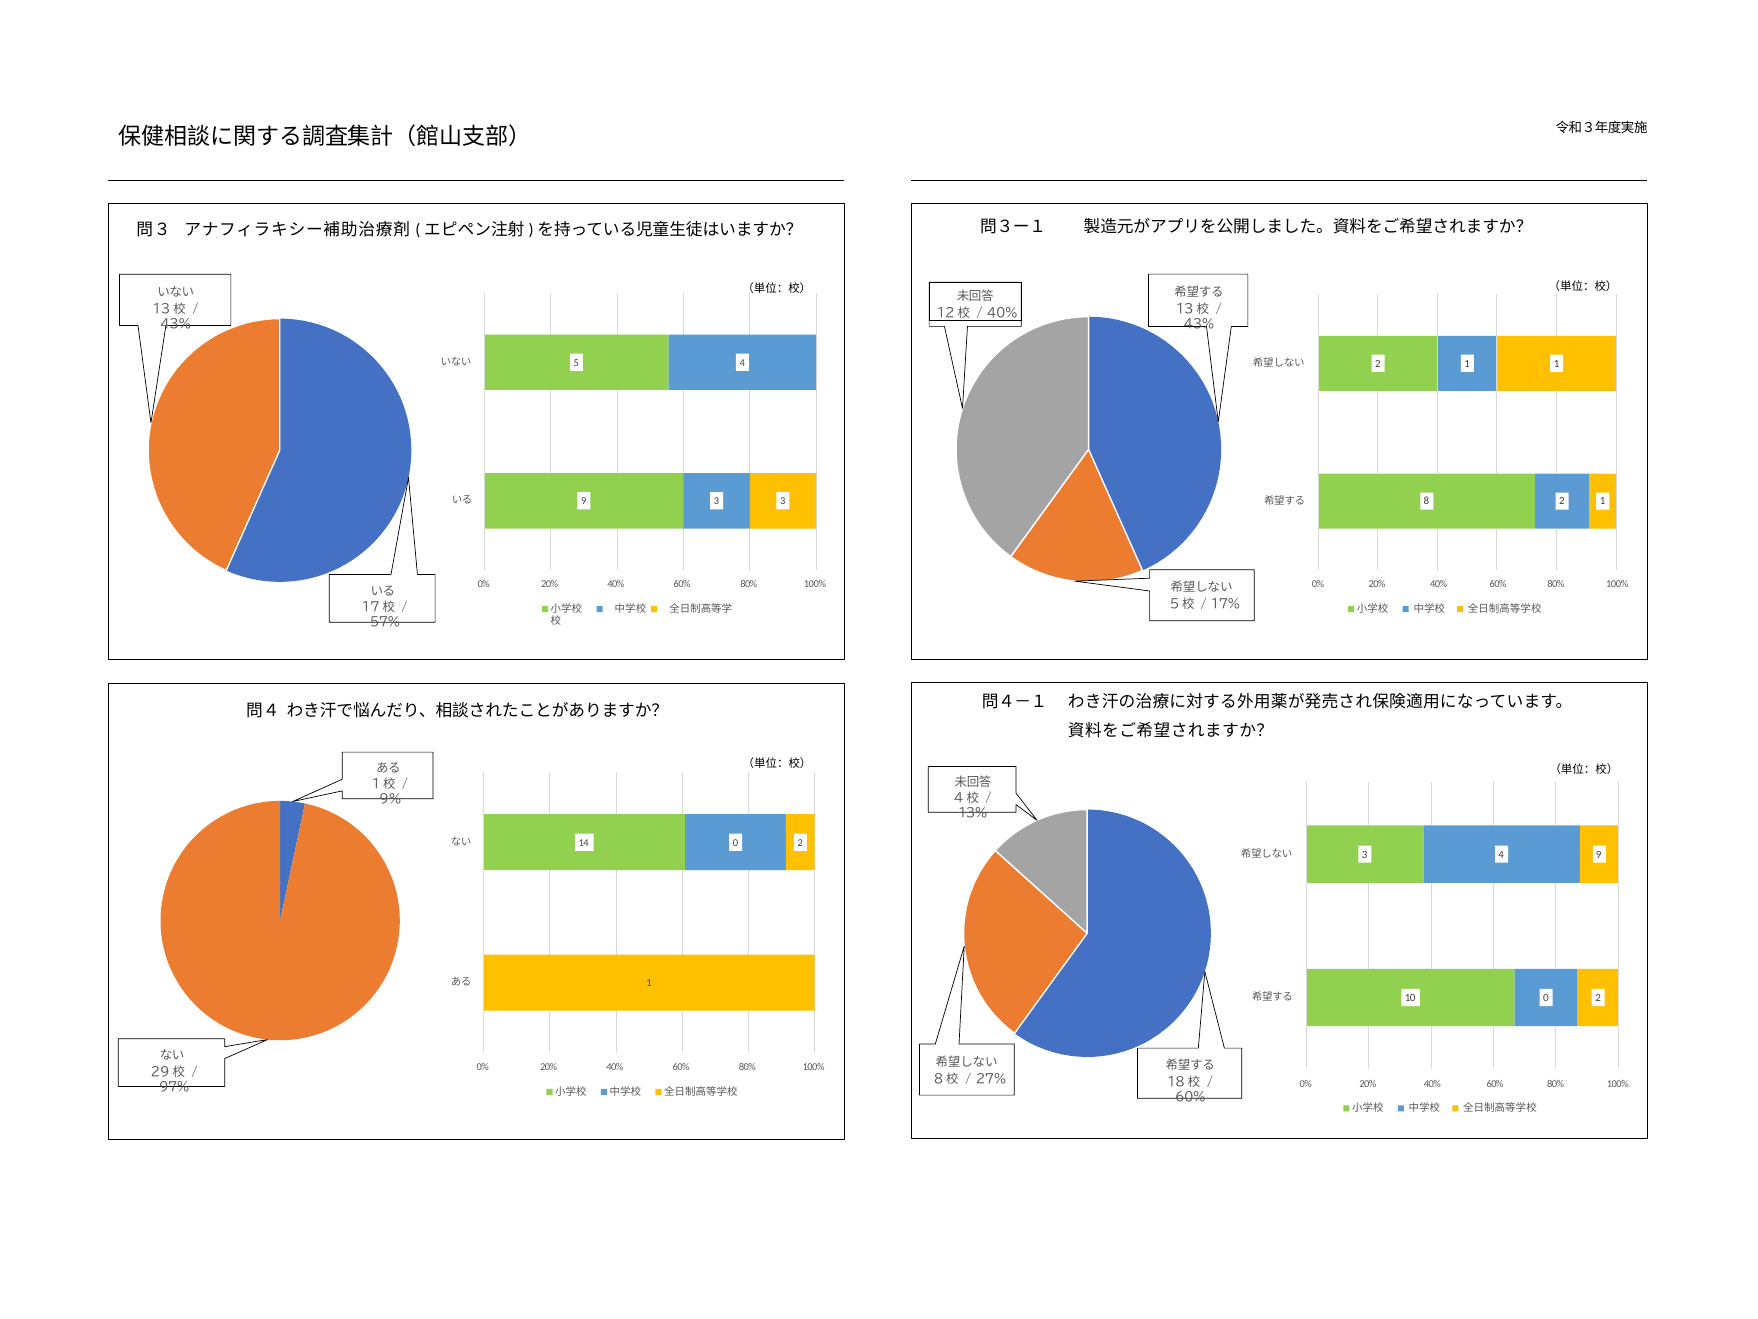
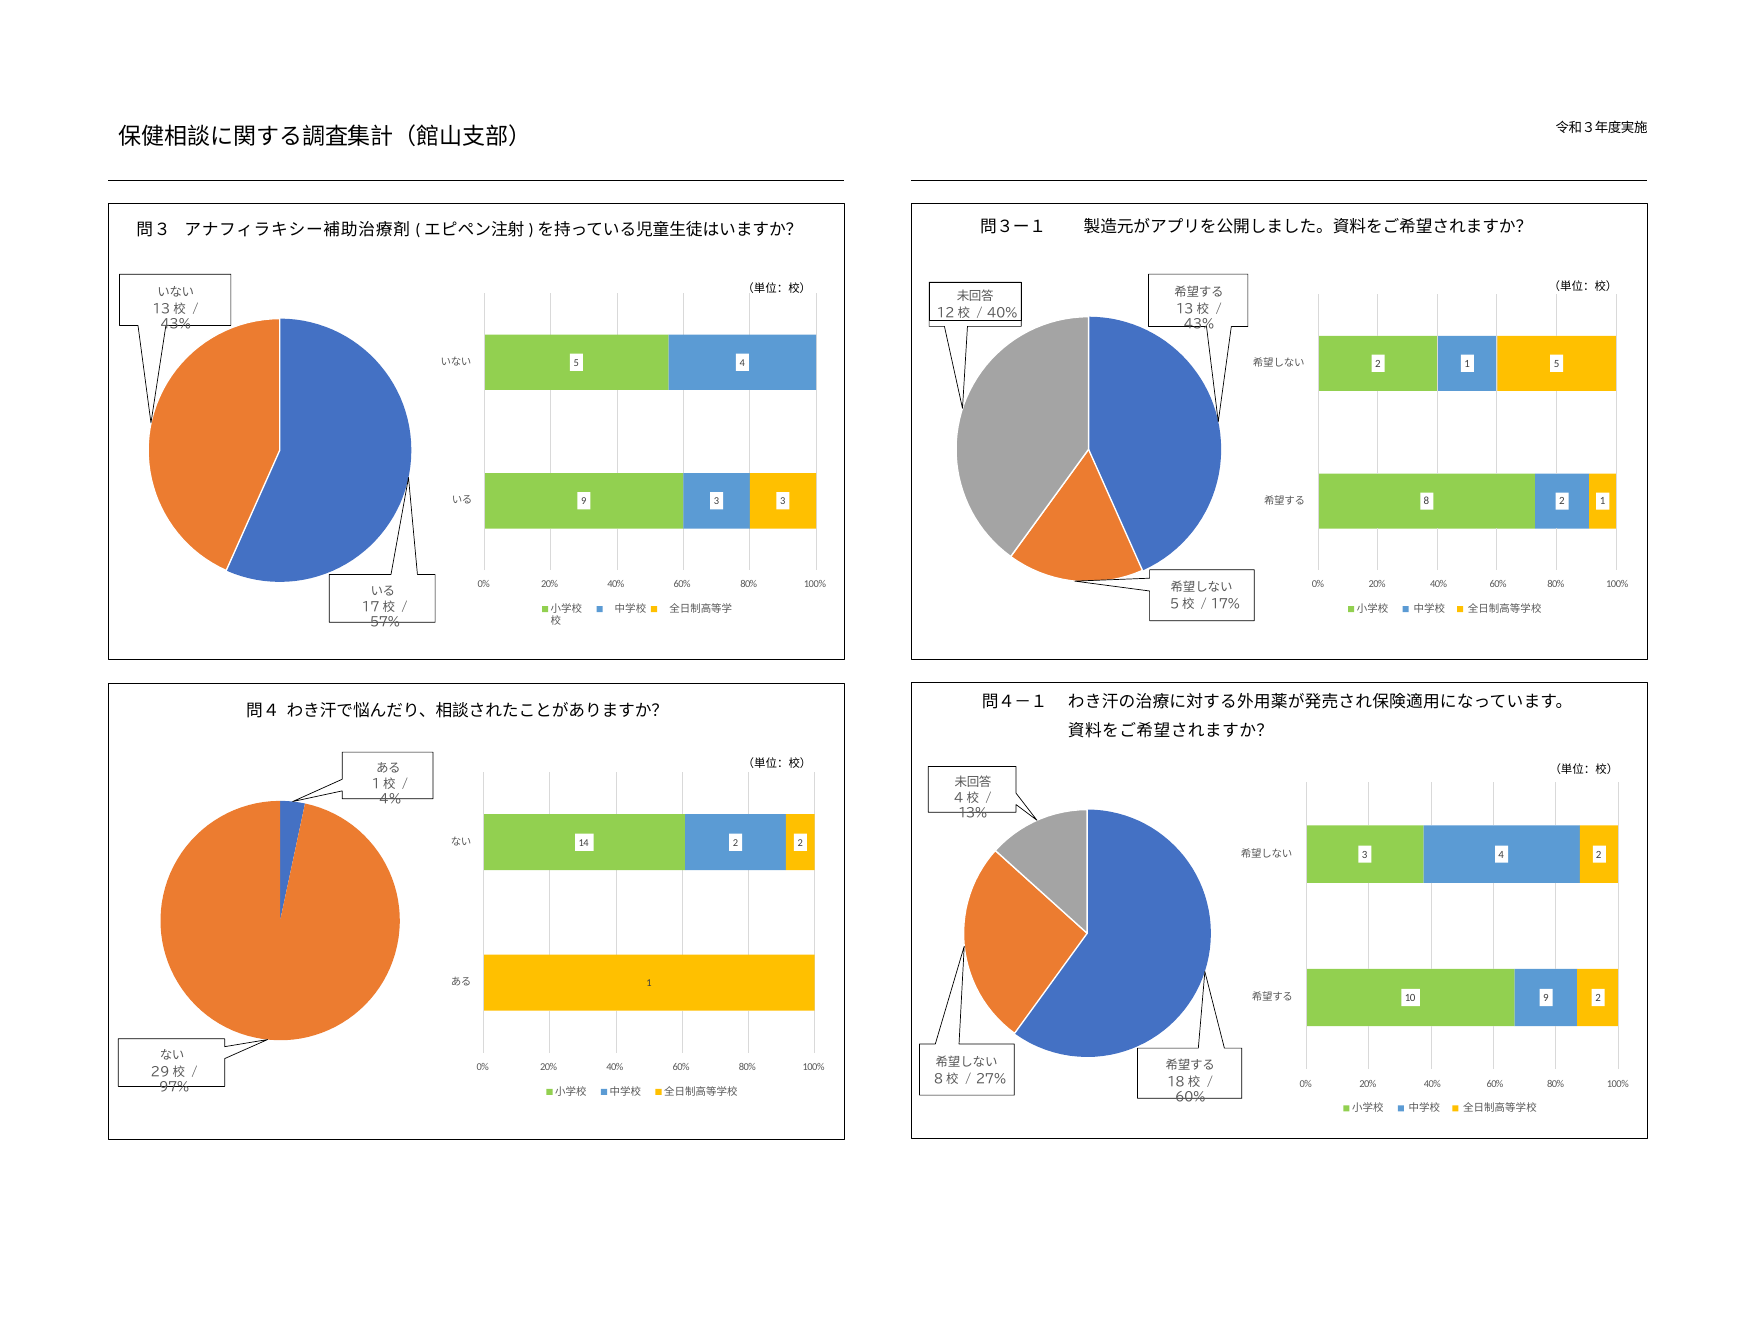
1 1: 1 -> 5
9%: 9% -> 4%
14 0: 0 -> 2
4 9: 9 -> 2
10 0: 0 -> 9
